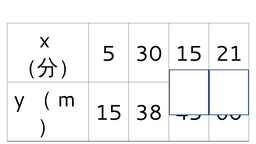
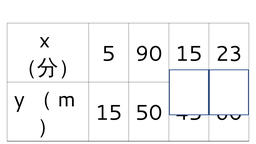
30: 30 -> 90
21: 21 -> 23
38: 38 -> 50
